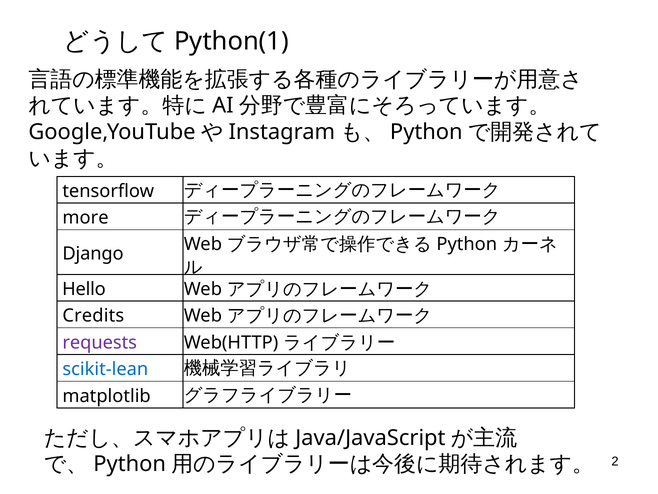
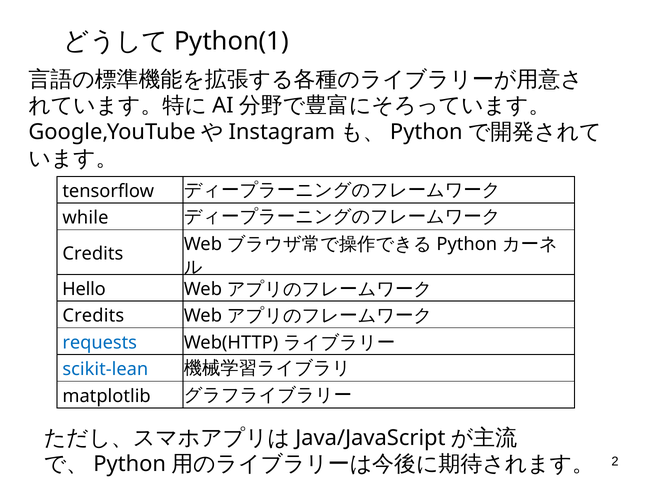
more: more -> while
Django at (93, 253): Django -> Credits
requests colour: purple -> blue
